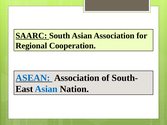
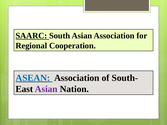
Asian at (46, 89) colour: blue -> purple
